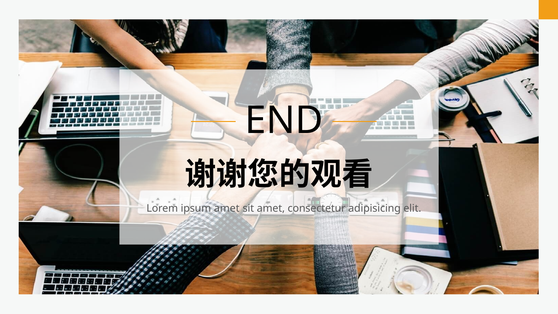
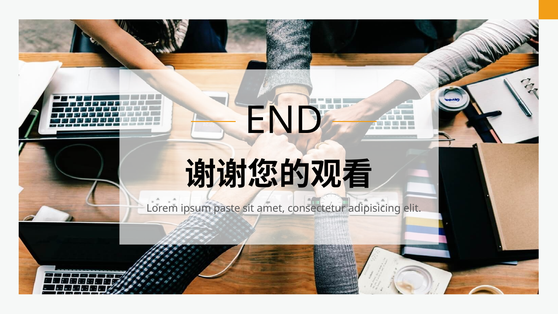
ipsum amet: amet -> paste
